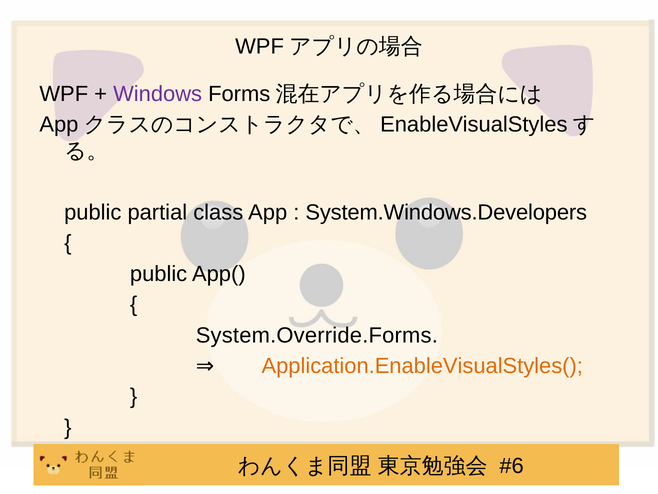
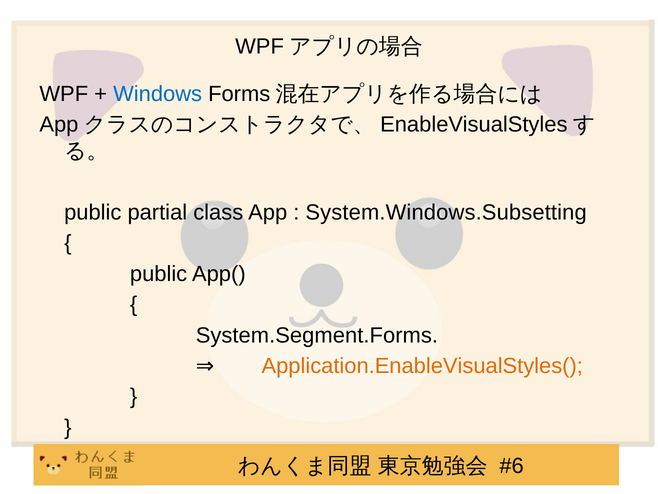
Windows colour: purple -> blue
System.Windows.Developers: System.Windows.Developers -> System.Windows.Subsetting
System.Override.Forms: System.Override.Forms -> System.Segment.Forms
